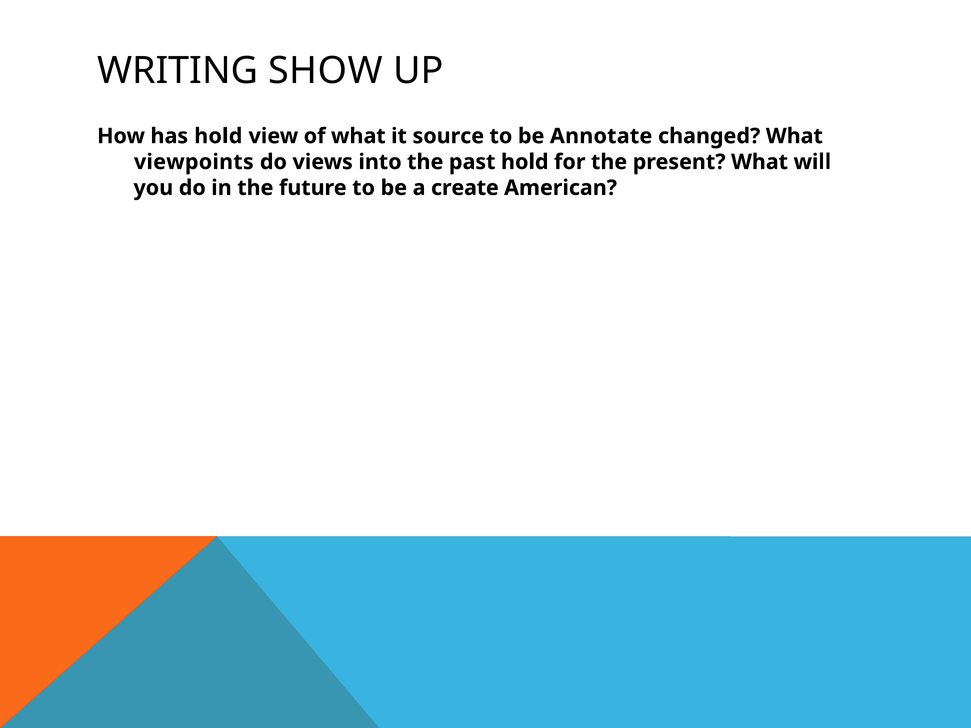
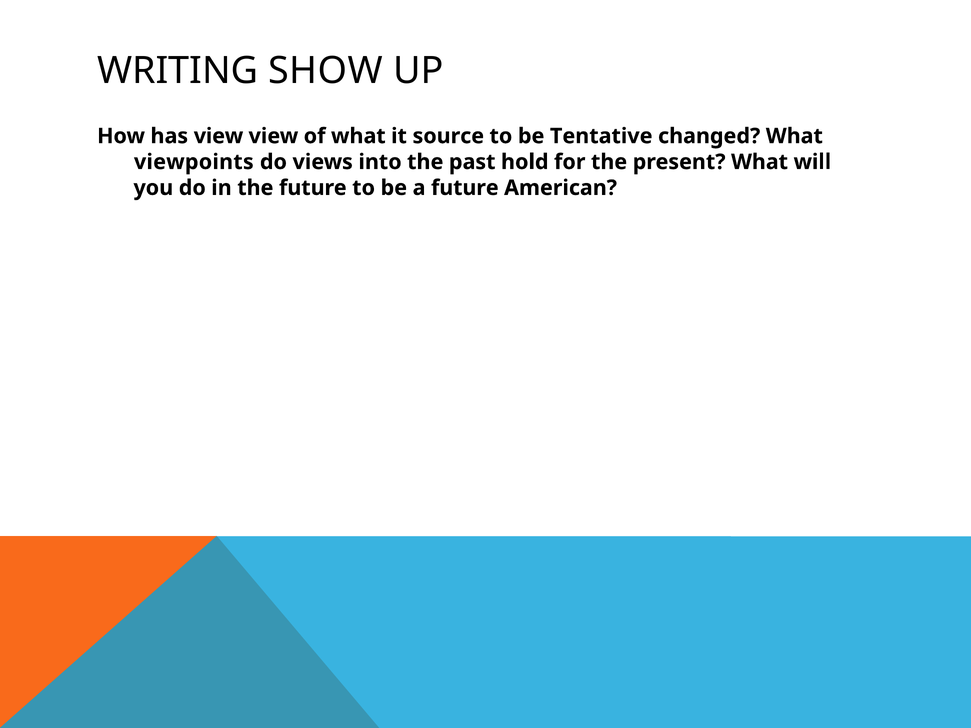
has hold: hold -> view
Annotate: Annotate -> Tentative
a create: create -> future
